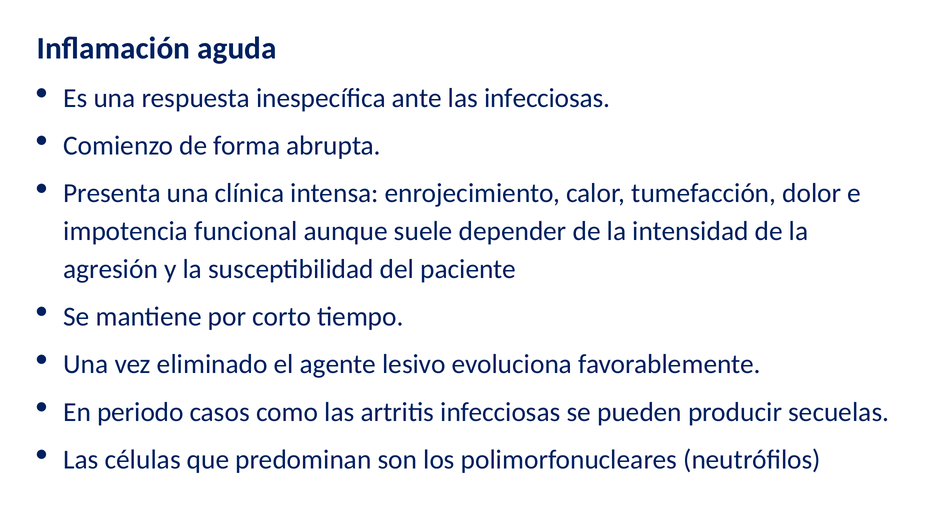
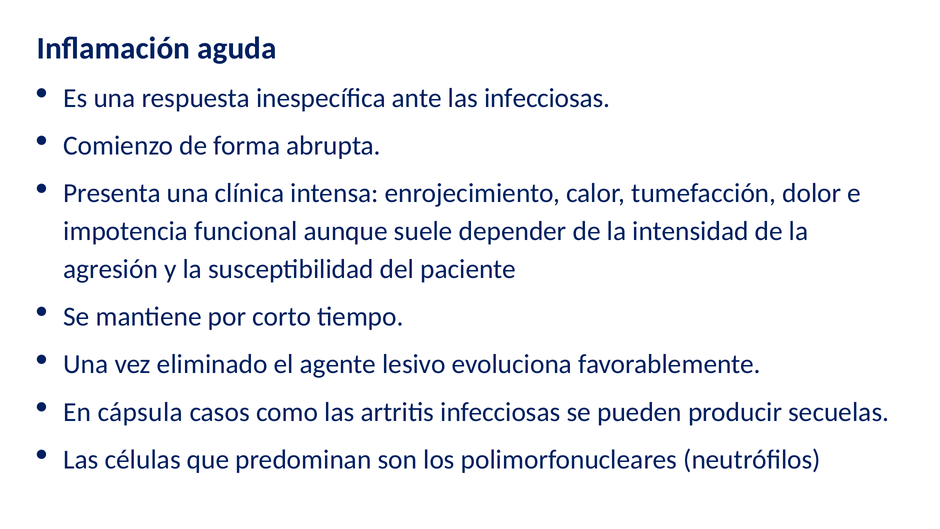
periodo: periodo -> cápsula
